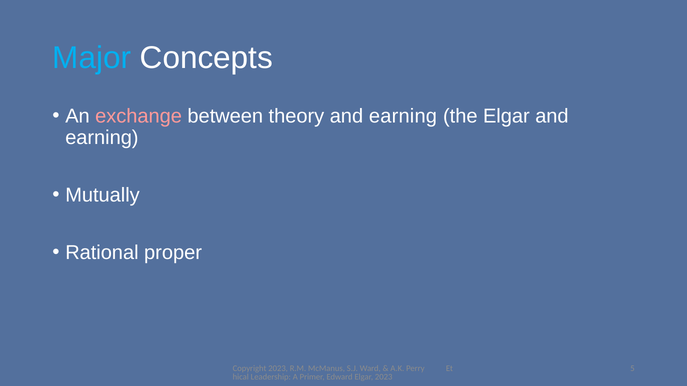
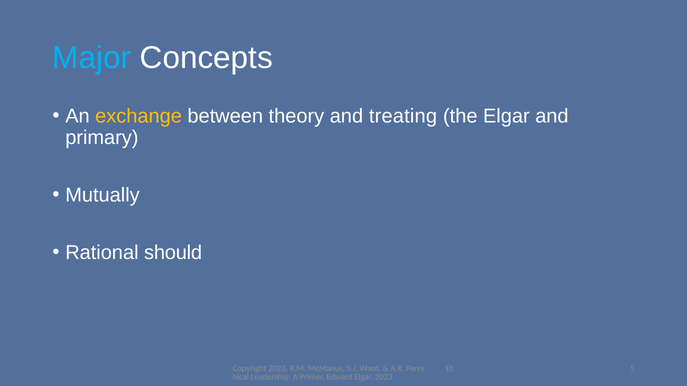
exchange colour: pink -> yellow
earning at (403, 116): earning -> treating
earning at (102, 138): earning -> primary
proper: proper -> should
